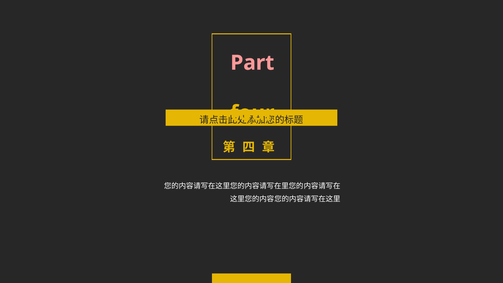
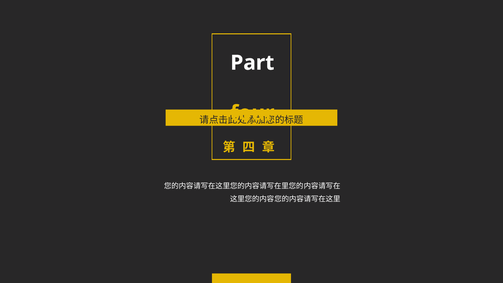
Part colour: pink -> white
